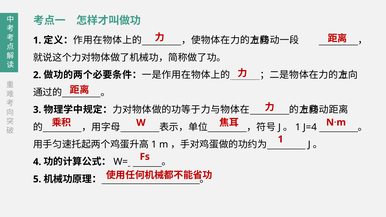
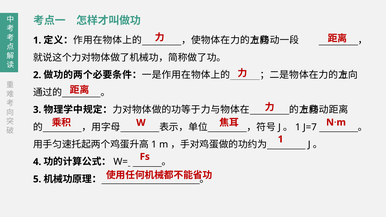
J=4: J=4 -> J=7
